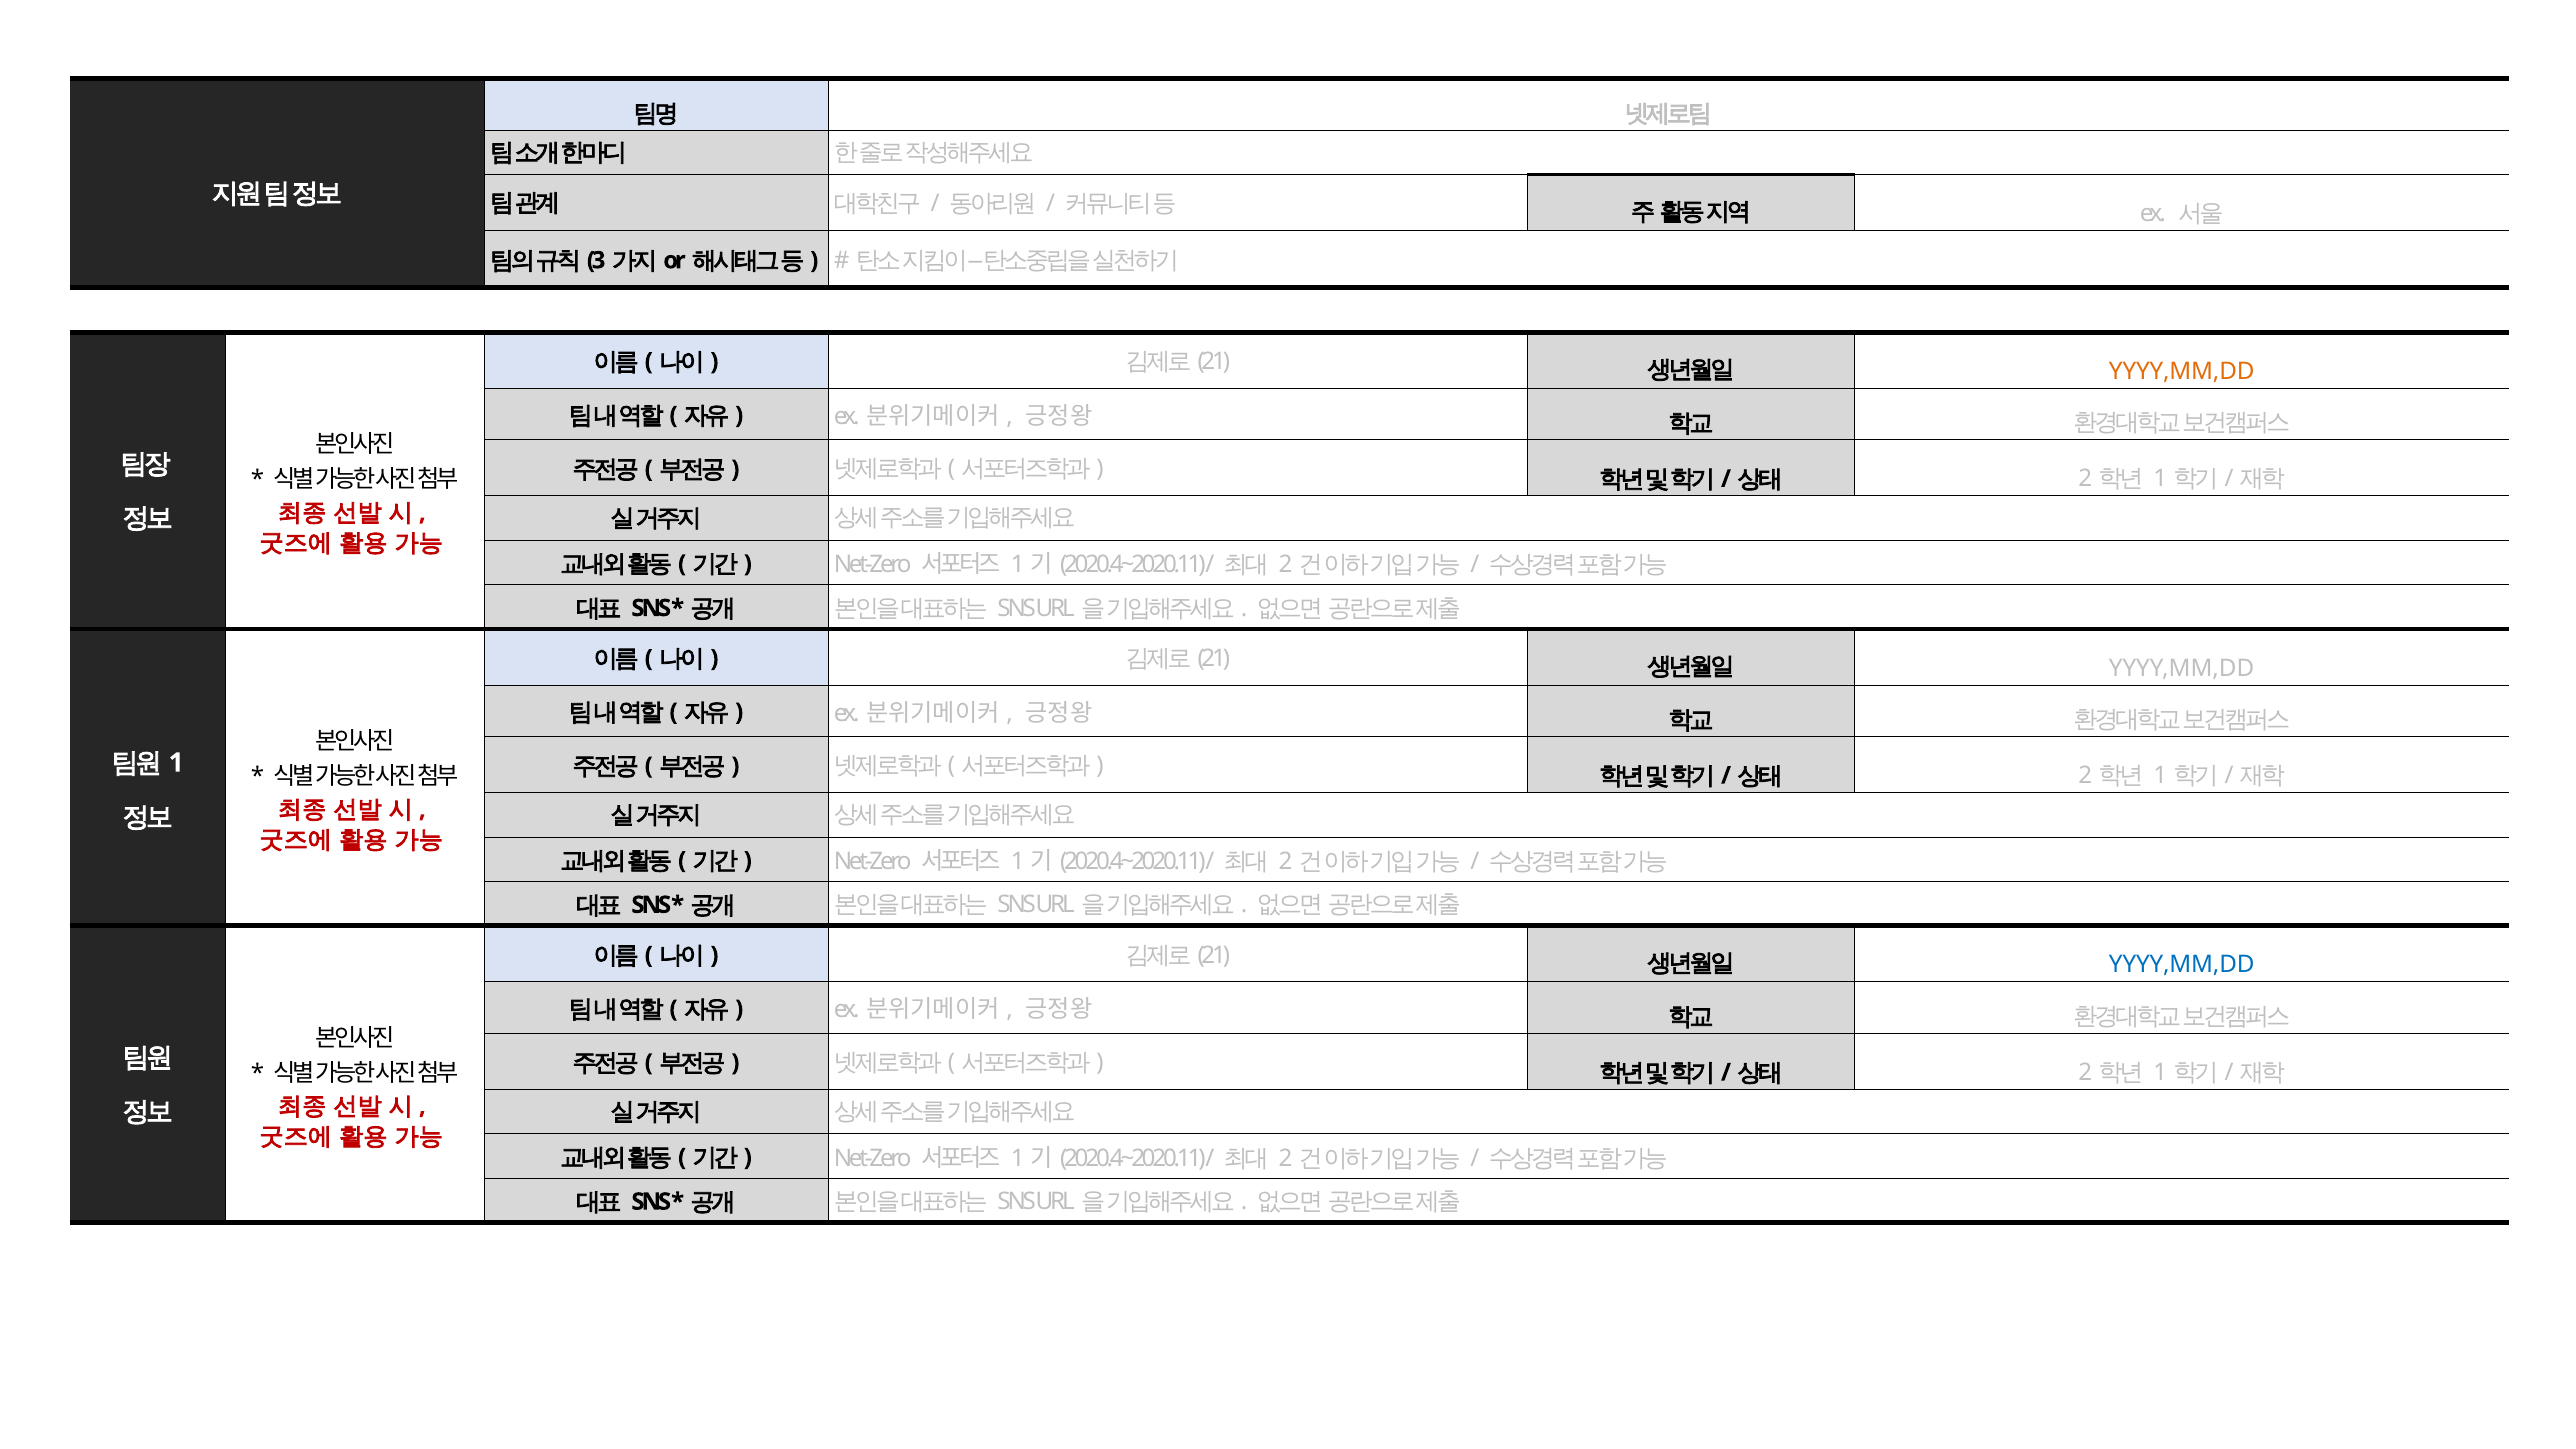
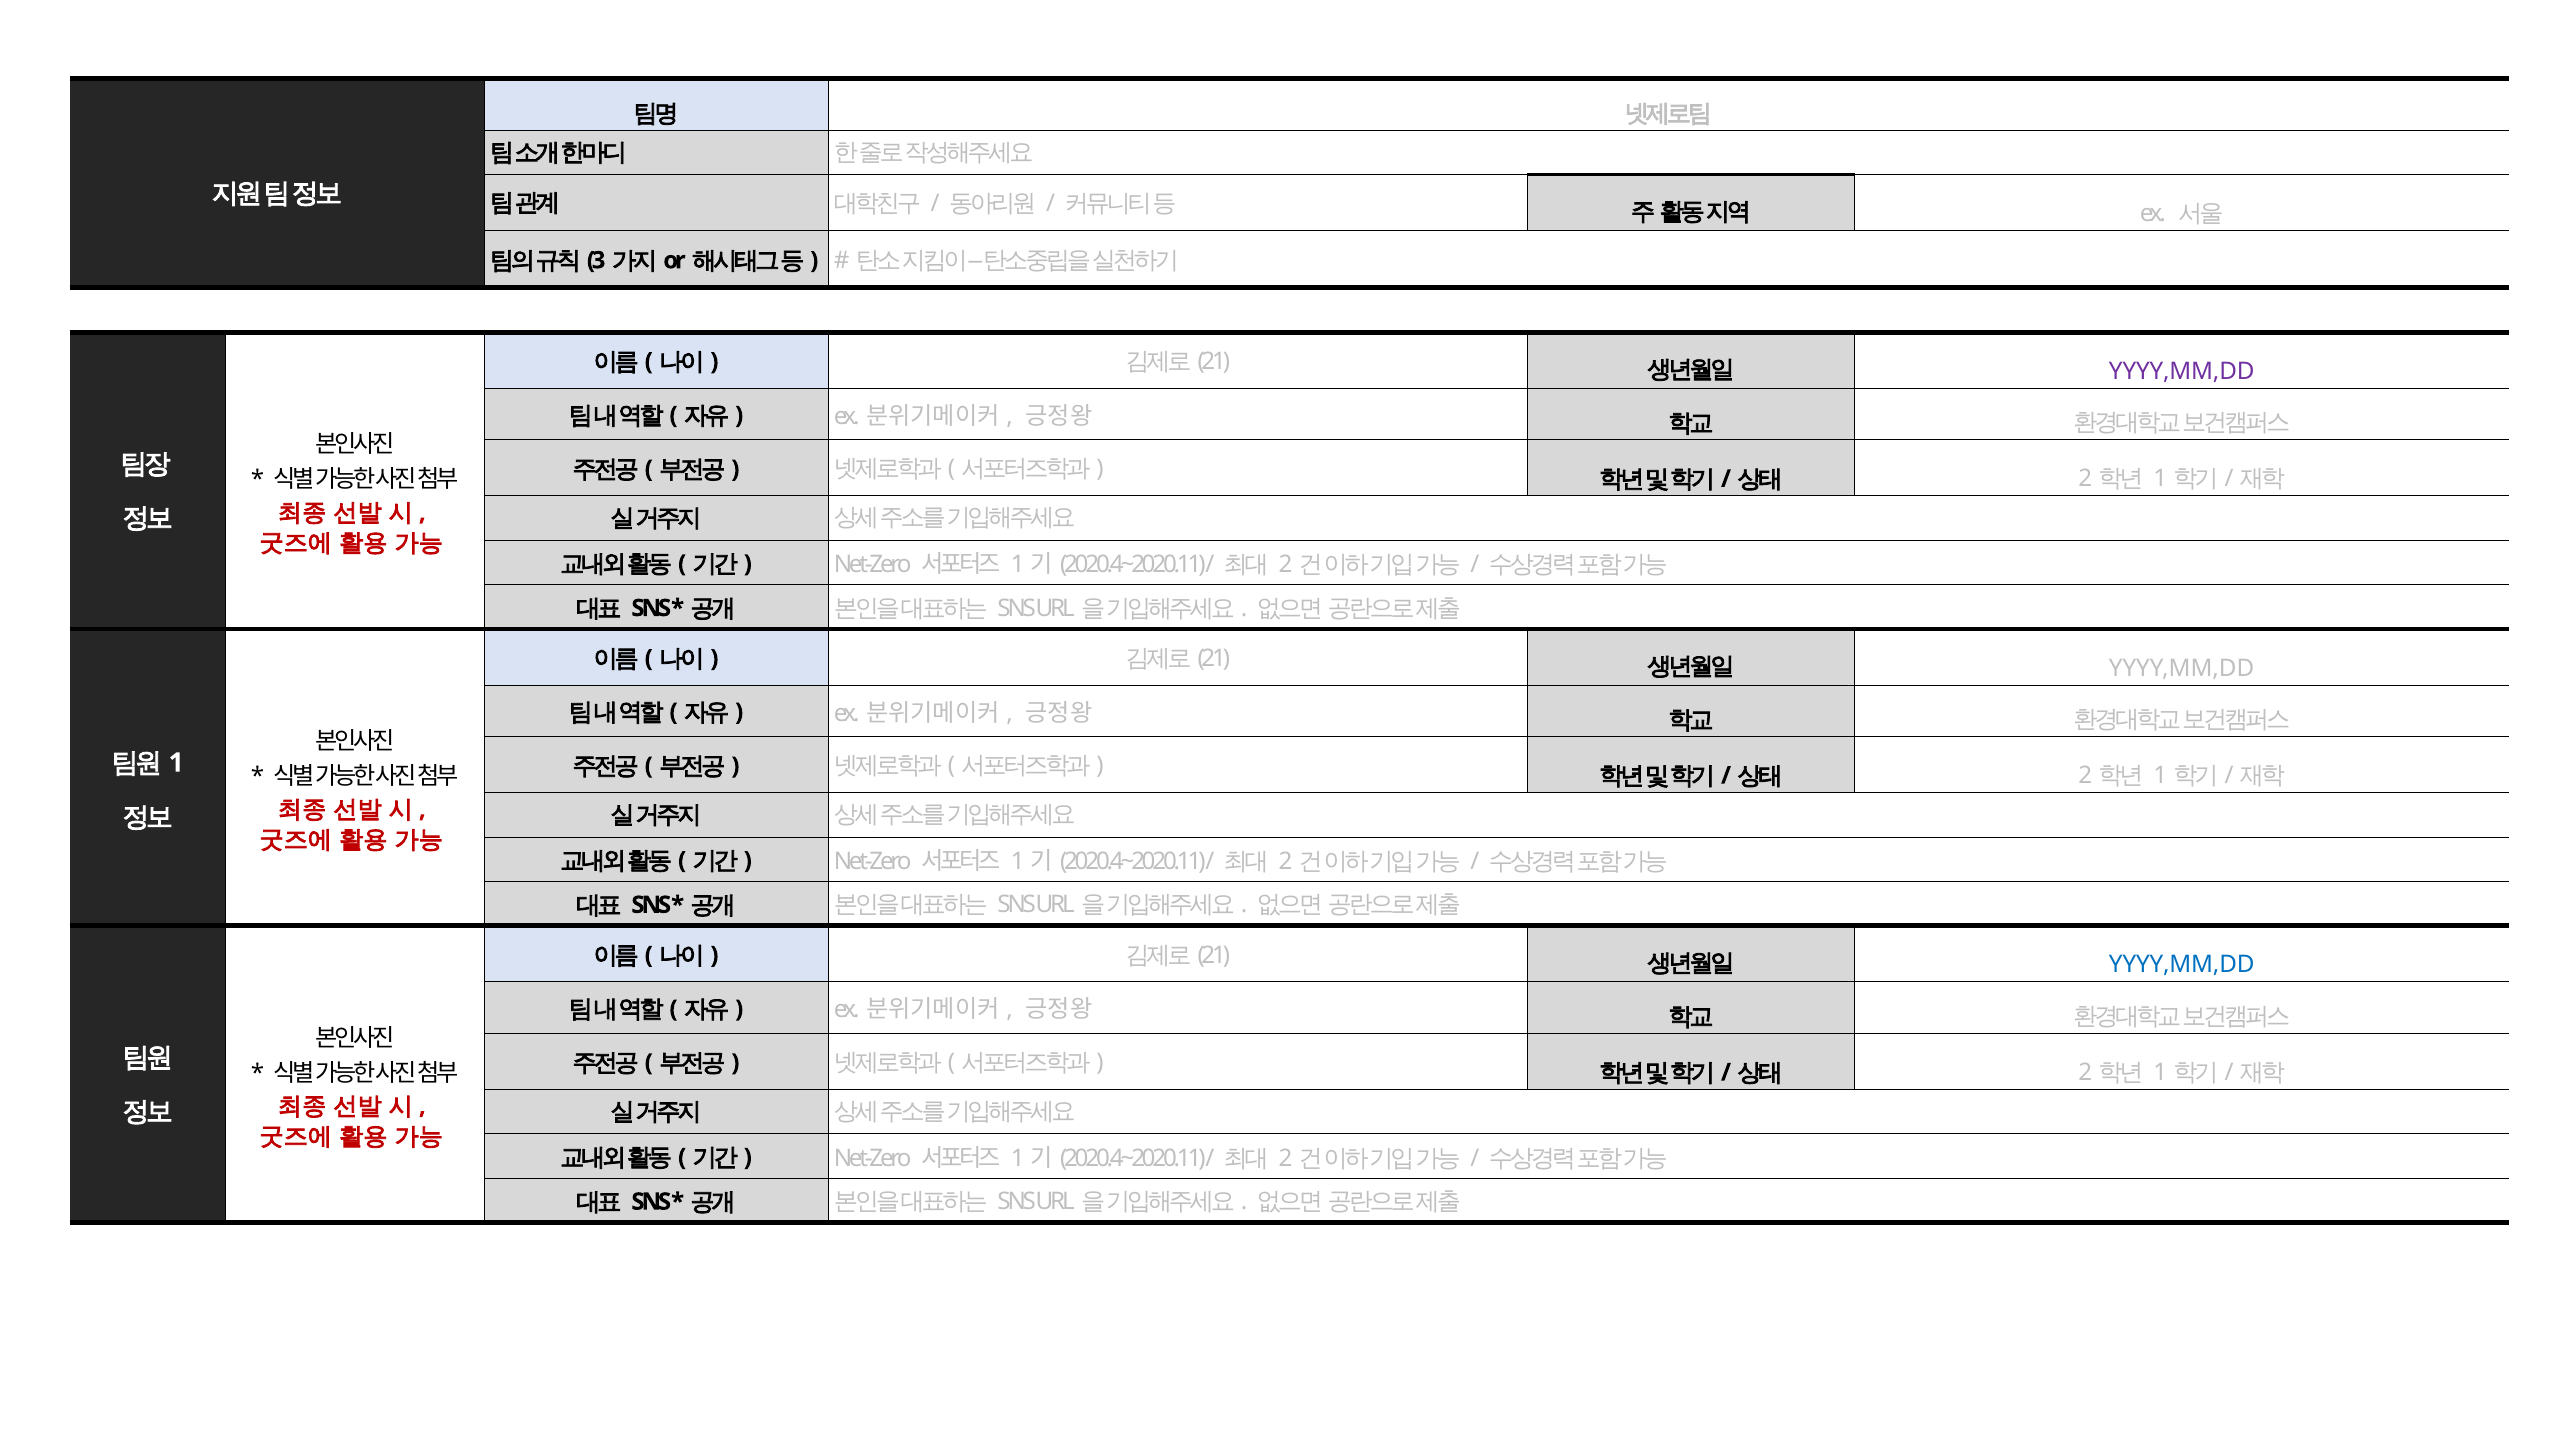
YYYY,MM,DD at (2182, 371) colour: orange -> purple
